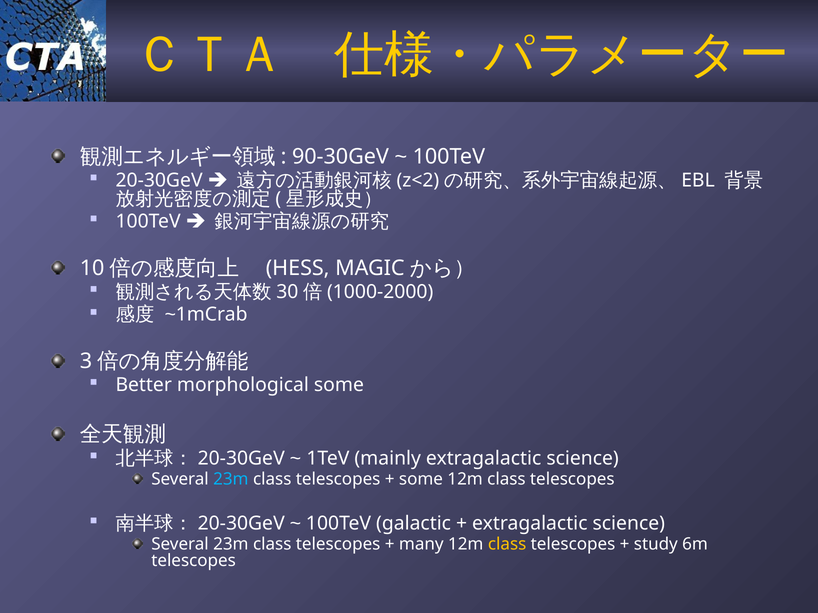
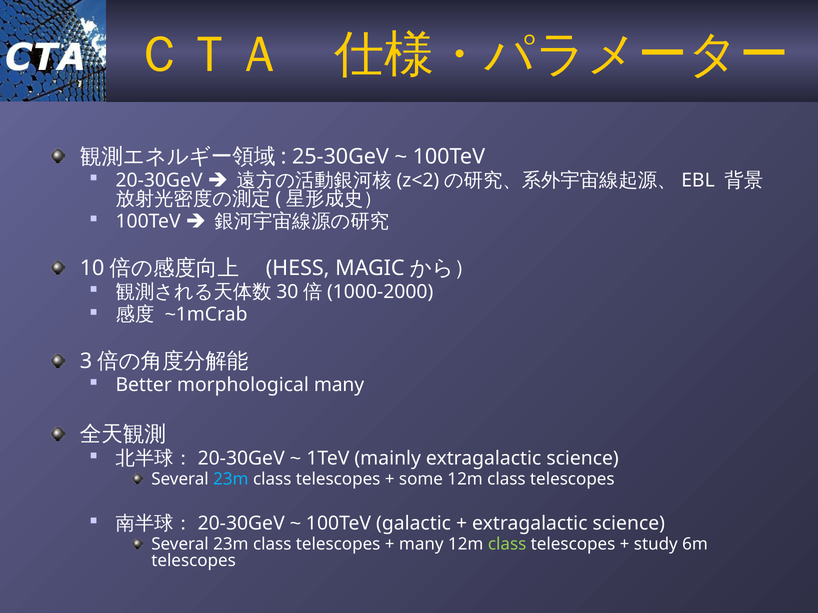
90-30GeV: 90-30GeV -> 25-30GeV
morphological some: some -> many
class at (507, 545) colour: yellow -> light green
